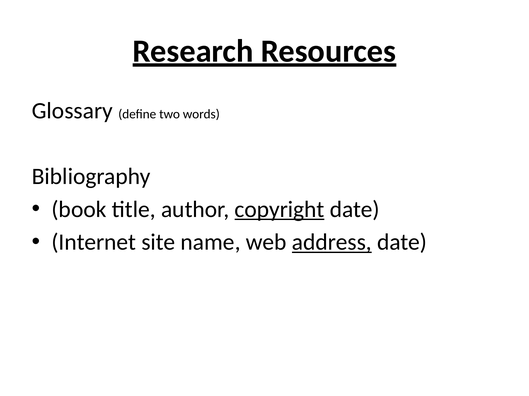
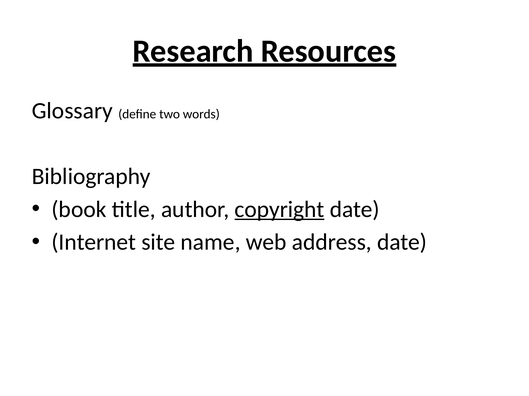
address underline: present -> none
